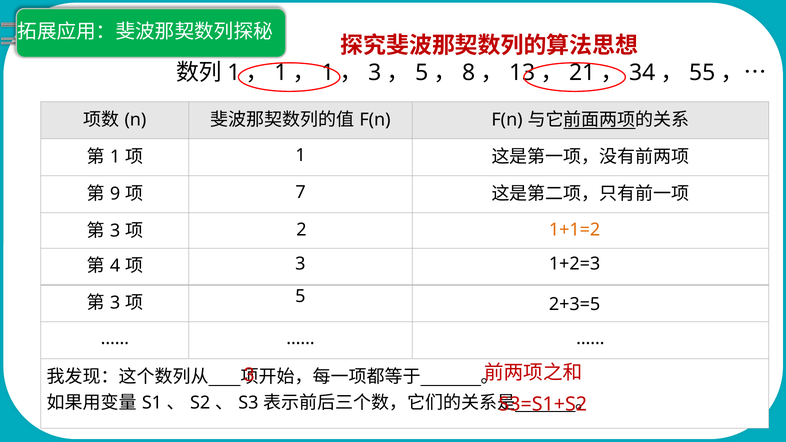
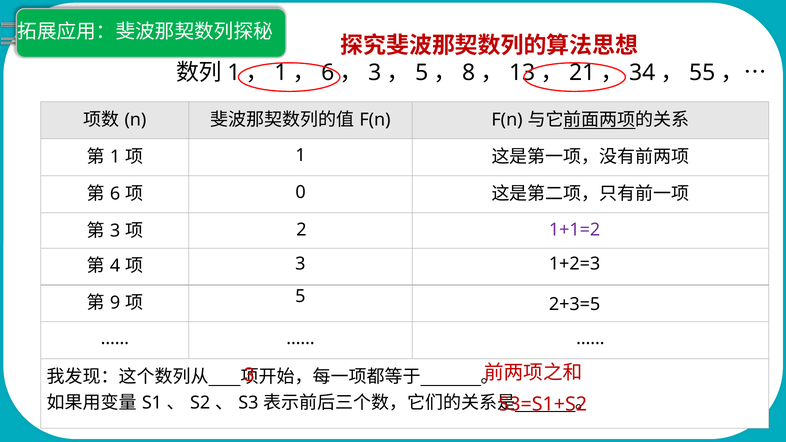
1 at (328, 73): 1 -> 6
9 at (115, 194): 9 -> 6
7: 7 -> 0
1+1=2 colour: orange -> purple
3 at (115, 303): 3 -> 9
